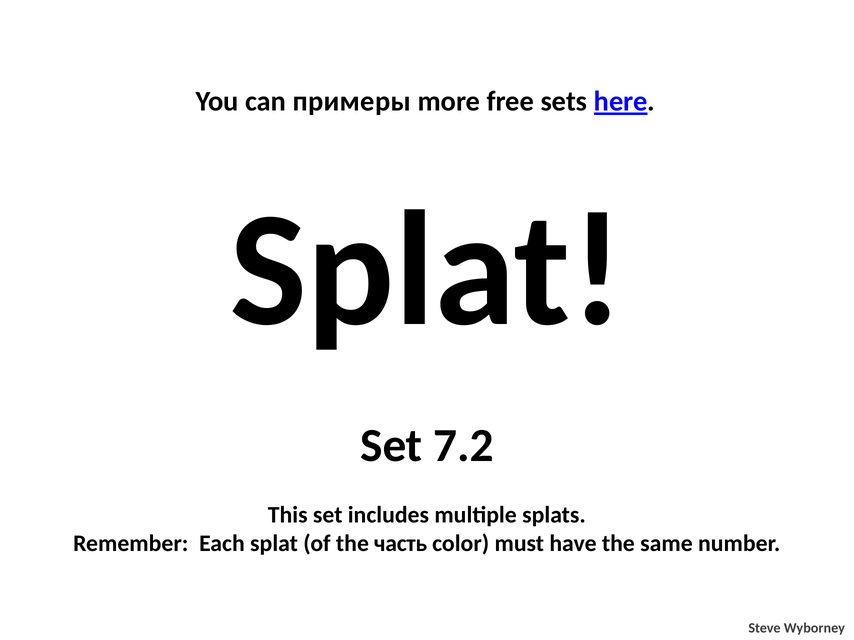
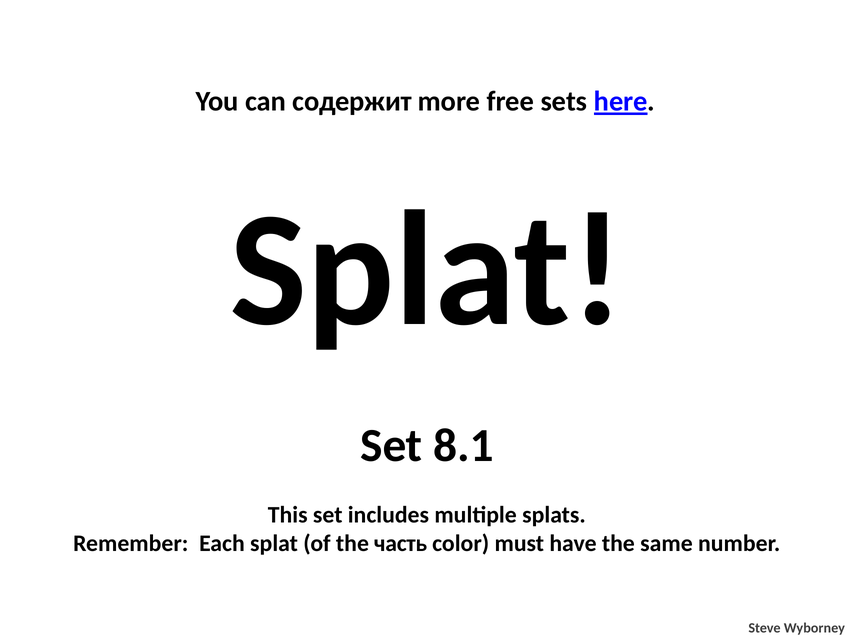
примеры: примеры -> содержит
7.2: 7.2 -> 8.1
